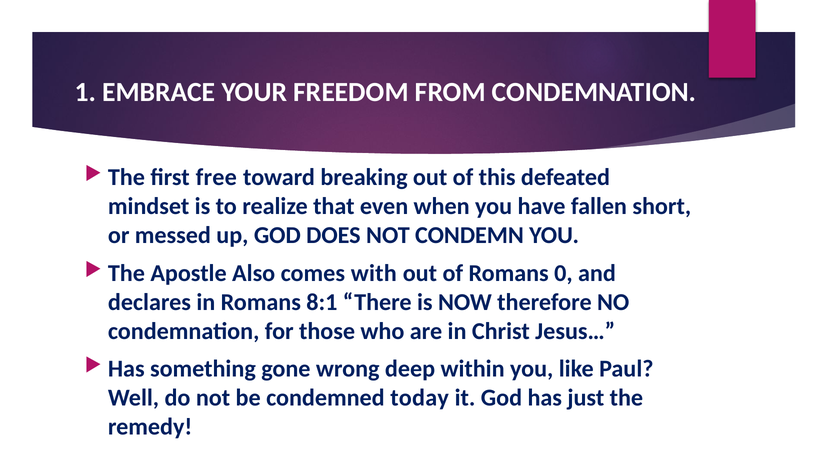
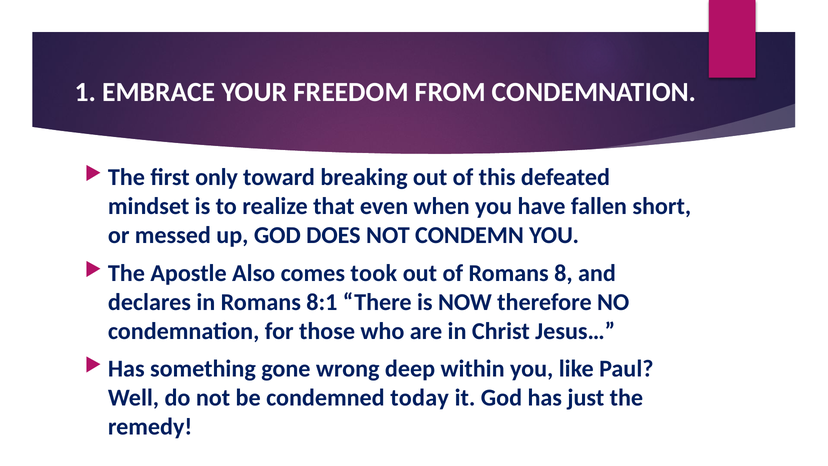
free: free -> only
with: with -> took
0: 0 -> 8
